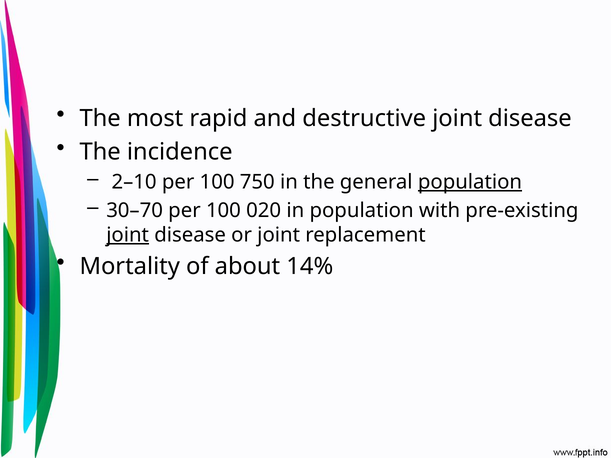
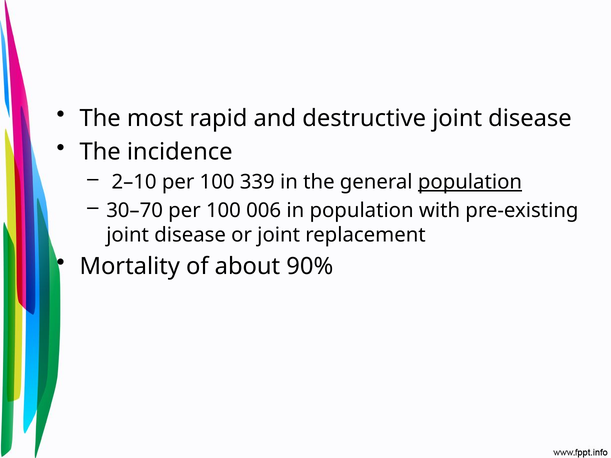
750: 750 -> 339
020: 020 -> 006
joint at (128, 235) underline: present -> none
14%: 14% -> 90%
